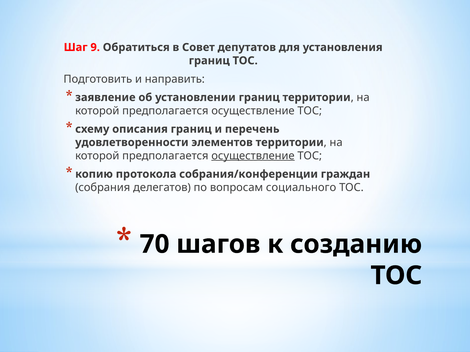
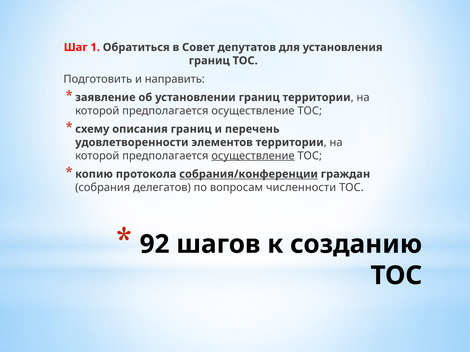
9: 9 -> 1
собрания/конференции underline: none -> present
социального: социального -> численности
70: 70 -> 92
